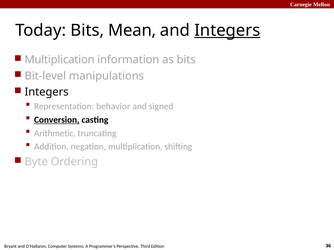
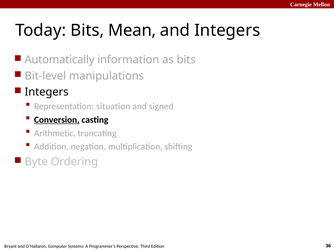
Integers at (227, 30) underline: present -> none
Multiplication at (60, 60): Multiplication -> Automatically
behavior: behavior -> situation
